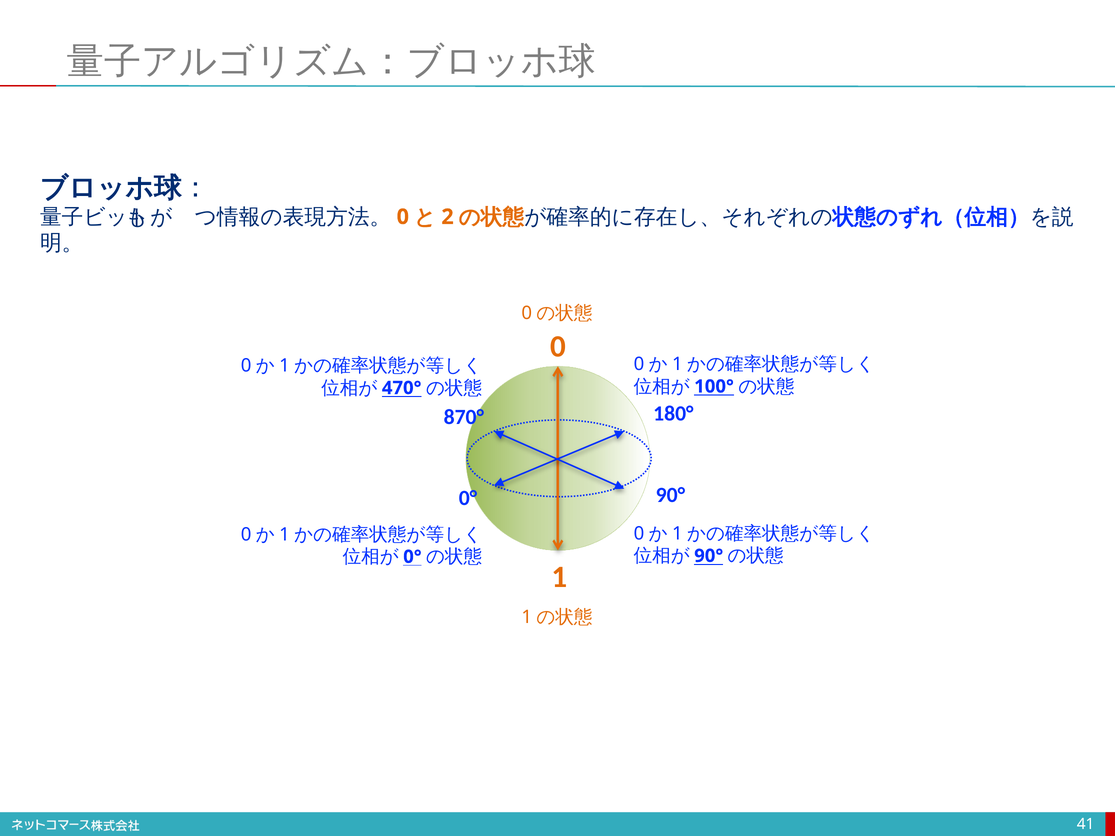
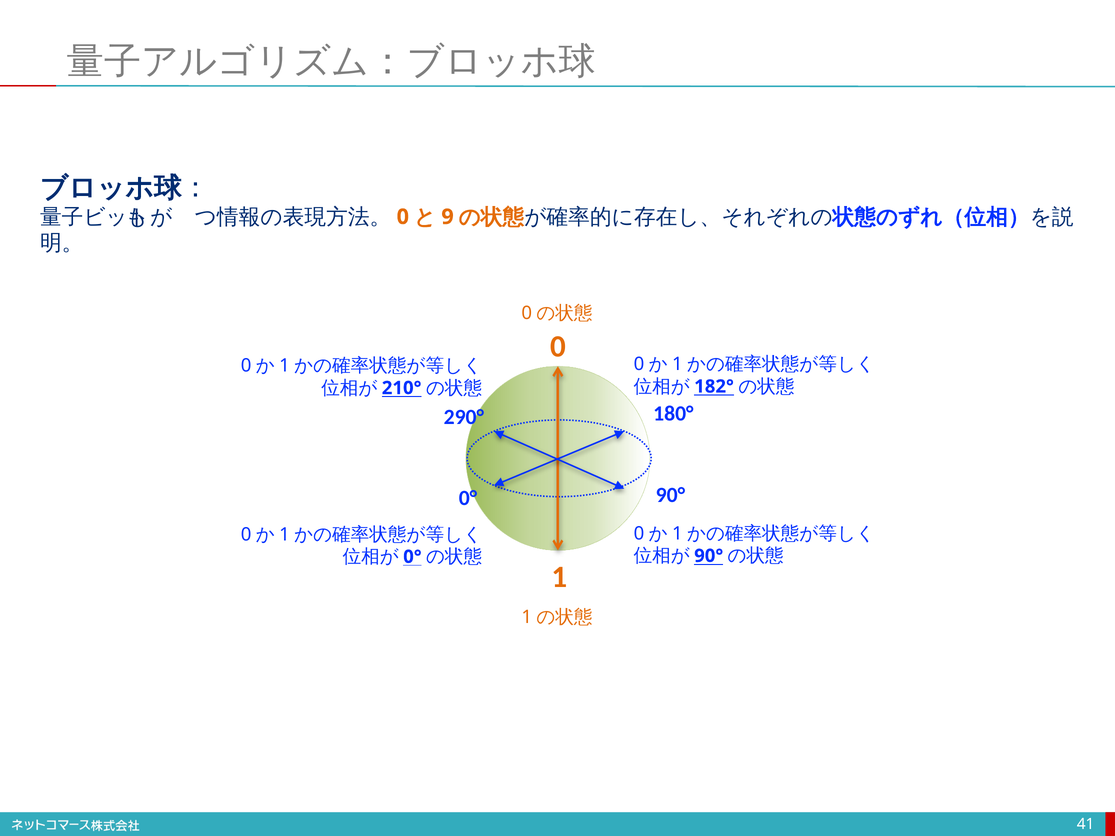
2: 2 -> 9
100°: 100° -> 182°
470°: 470° -> 210°
870°: 870° -> 290°
